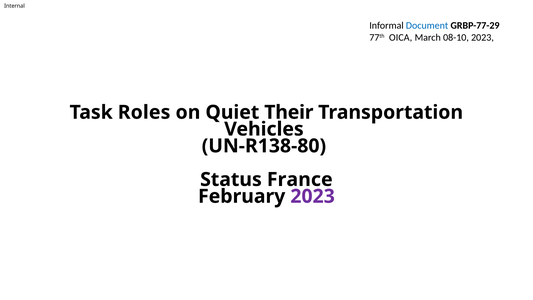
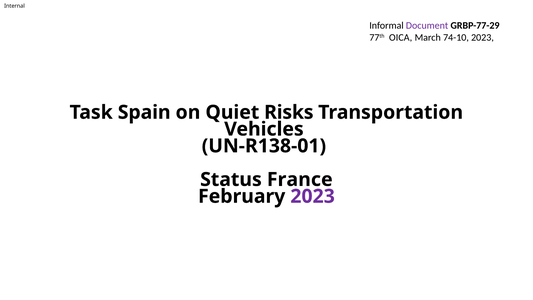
Document colour: blue -> purple
08-10: 08-10 -> 74-10
Roles: Roles -> Spain
Their: Their -> Risks
UN-R138-80: UN-R138-80 -> UN-R138-01
